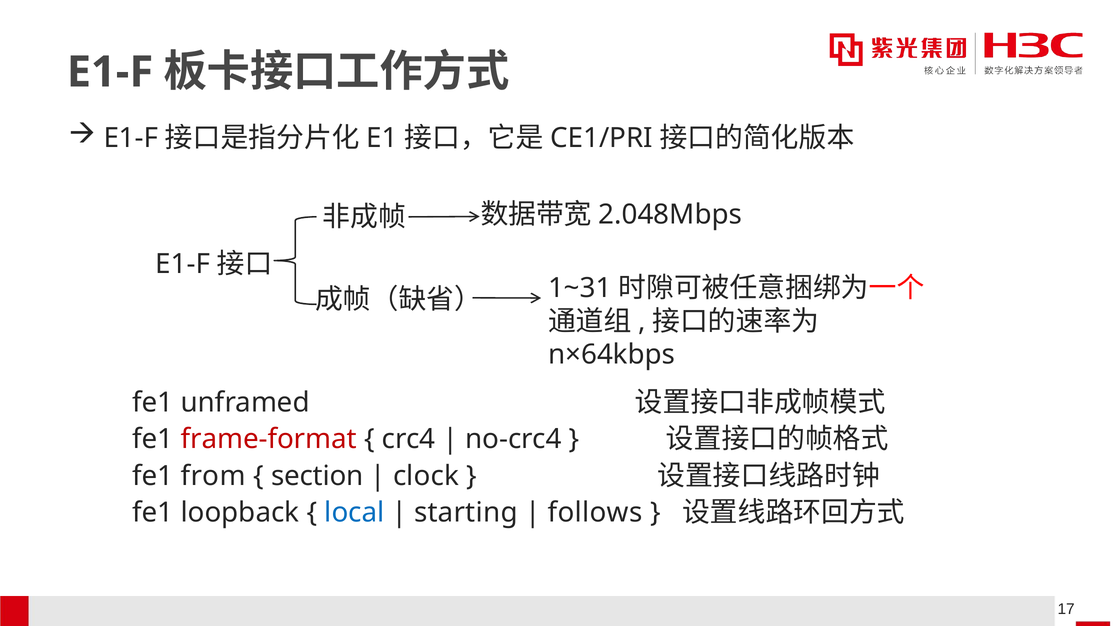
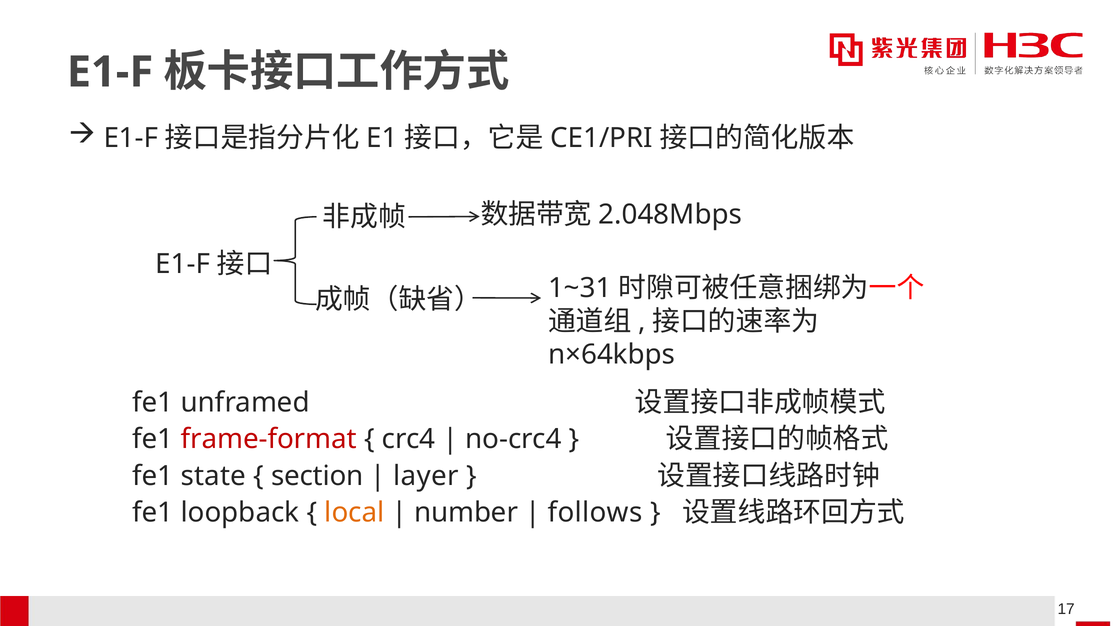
from: from -> state
clock: clock -> layer
local colour: blue -> orange
starting: starting -> number
